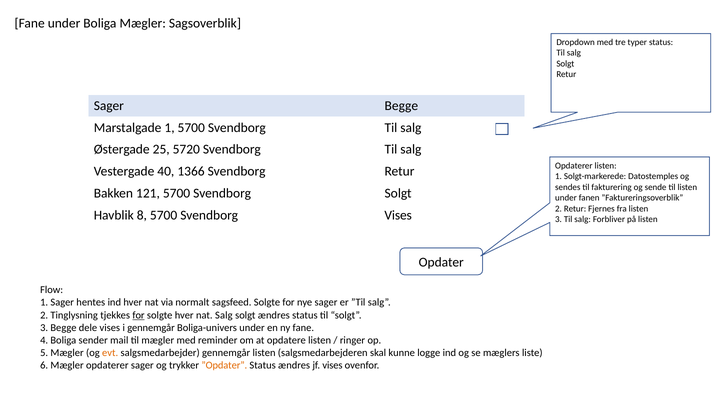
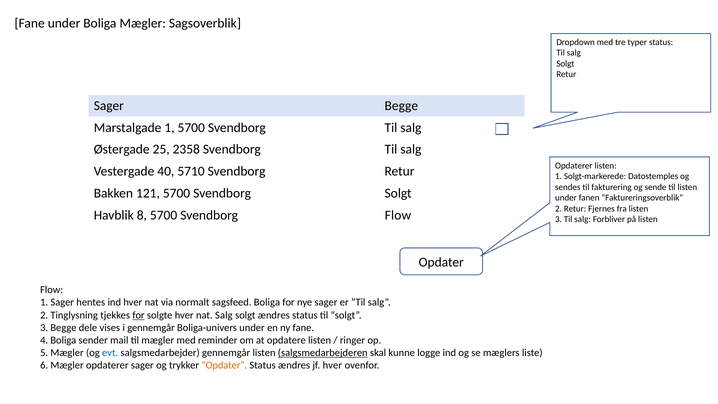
5720: 5720 -> 2358
1366: 1366 -> 5710
Svendborg Vises: Vises -> Flow
sagsfeed Solgte: Solgte -> Boliga
evt colour: orange -> blue
salgsmedarbejderen underline: none -> present
jf vises: vises -> hver
